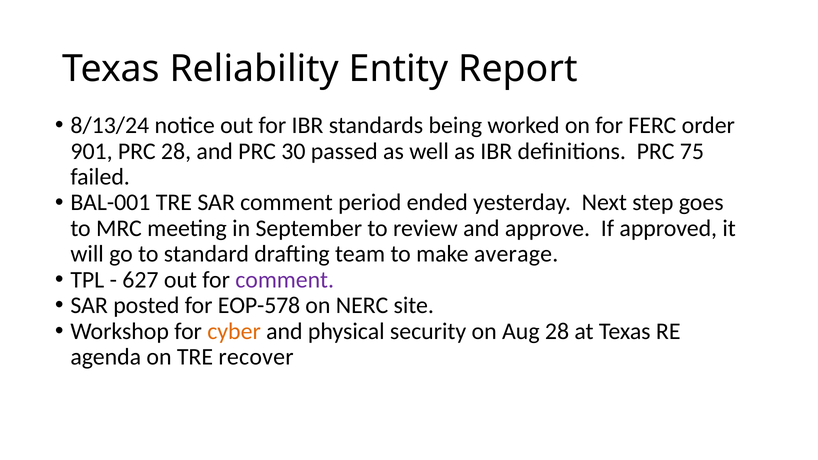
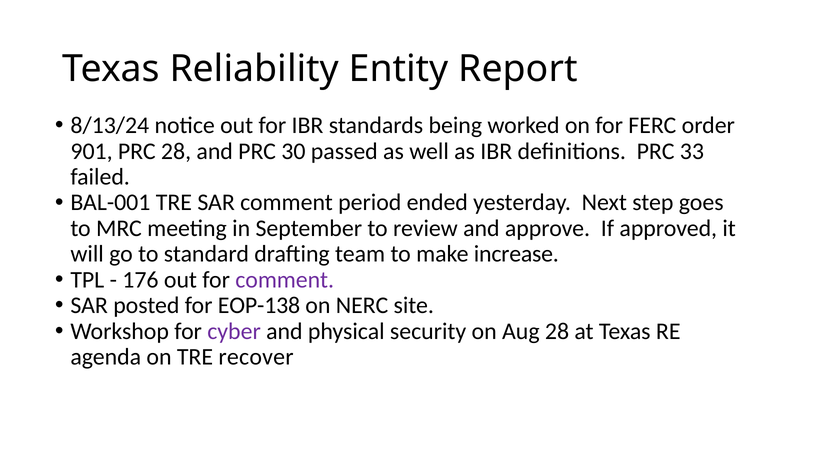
75: 75 -> 33
average: average -> increase
627: 627 -> 176
EOP-578: EOP-578 -> EOP-138
cyber colour: orange -> purple
